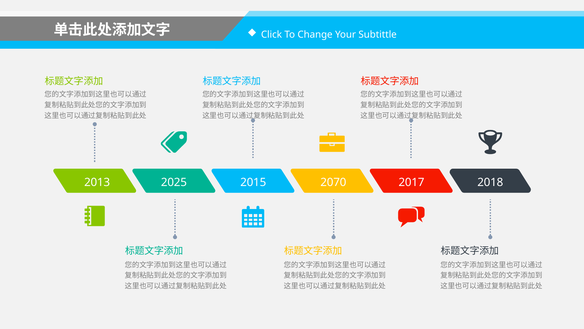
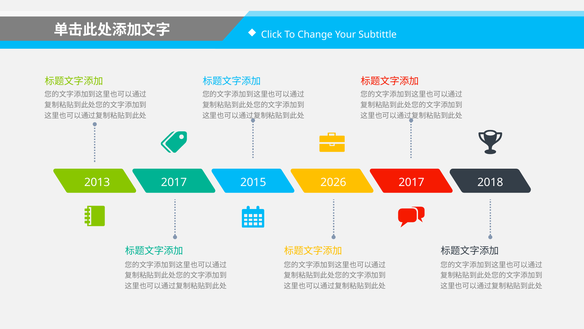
2013 2025: 2025 -> 2017
2070: 2070 -> 2026
